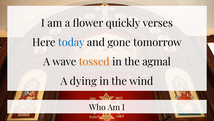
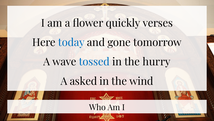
tossed colour: orange -> blue
agmal: agmal -> hurry
dying: dying -> asked
